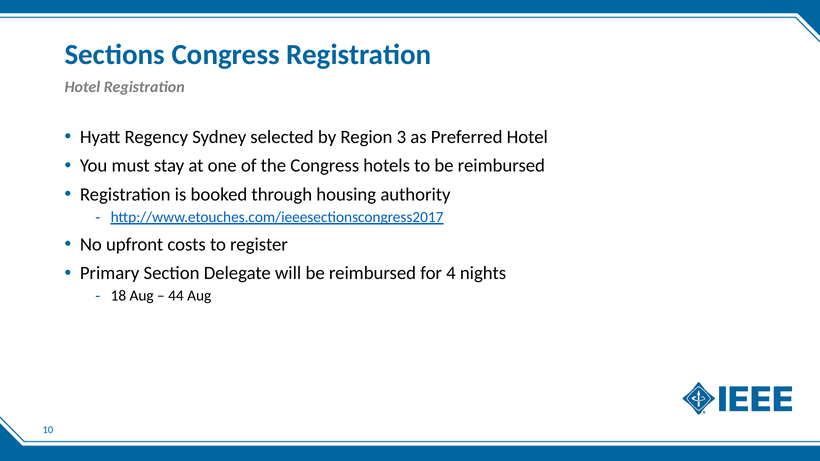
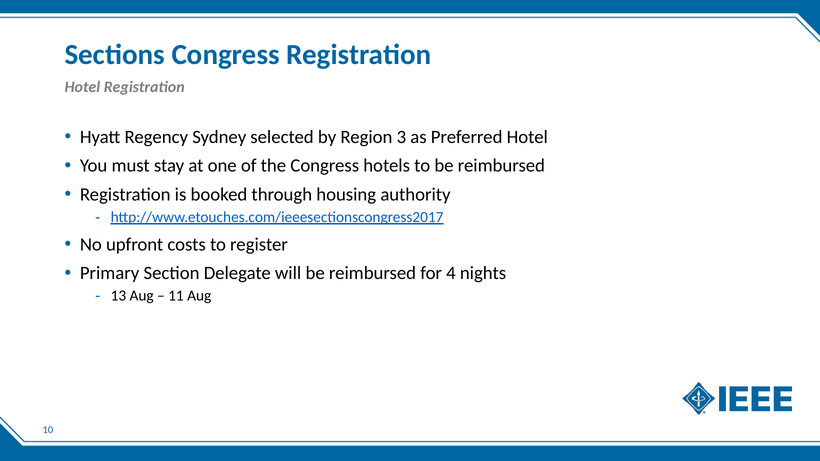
18: 18 -> 13
44: 44 -> 11
